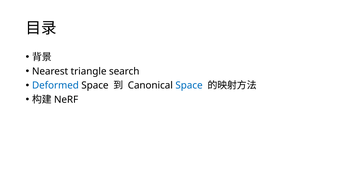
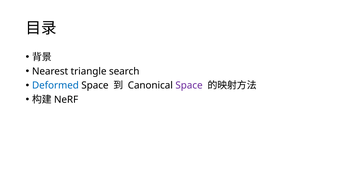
Space at (189, 85) colour: blue -> purple
